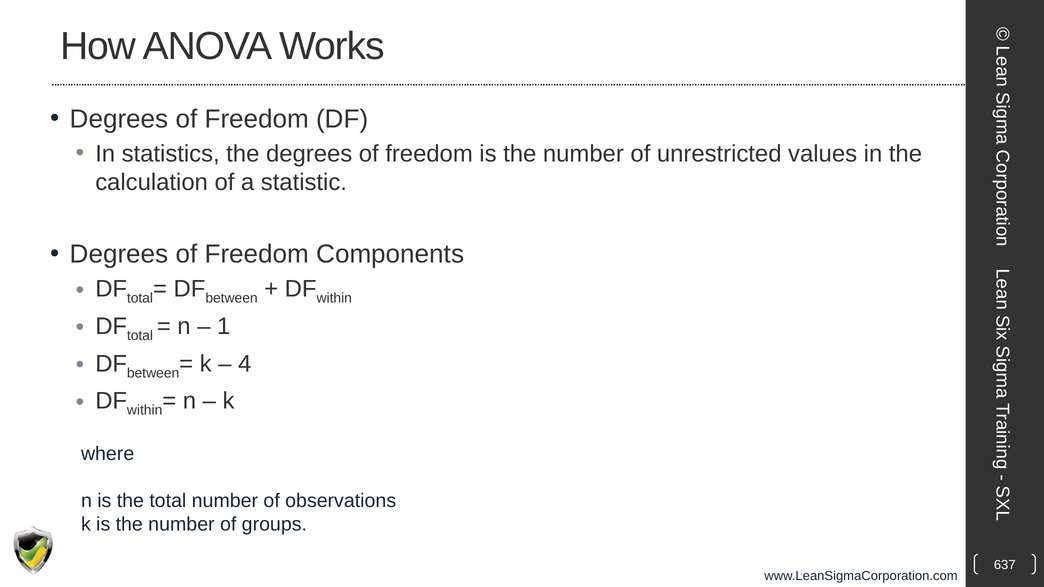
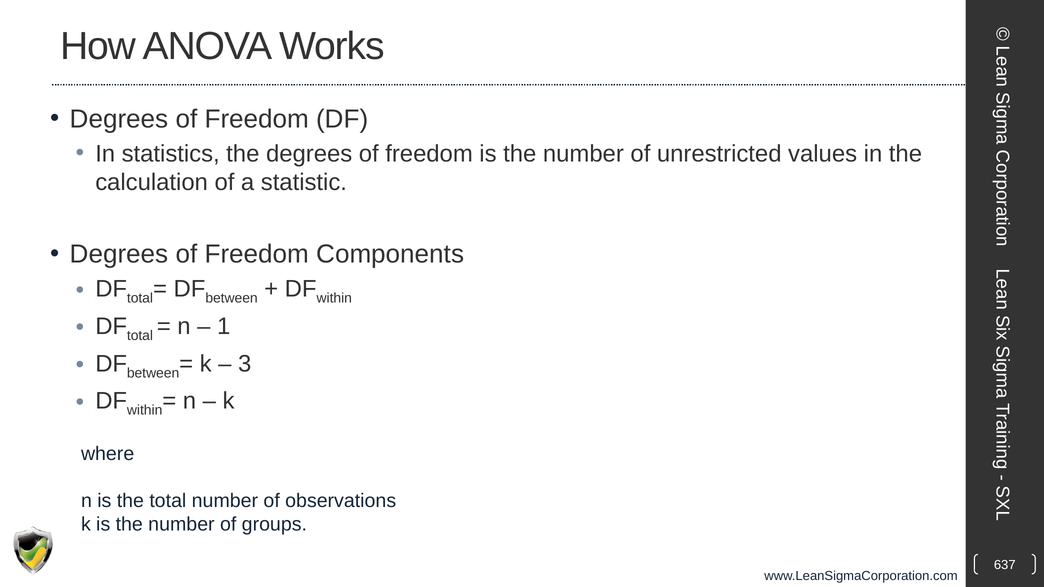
4: 4 -> 3
